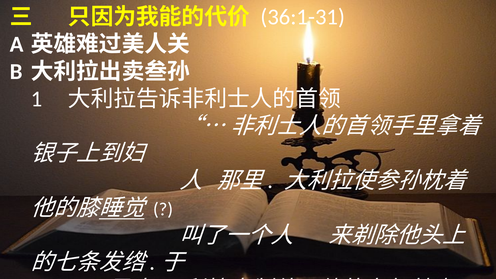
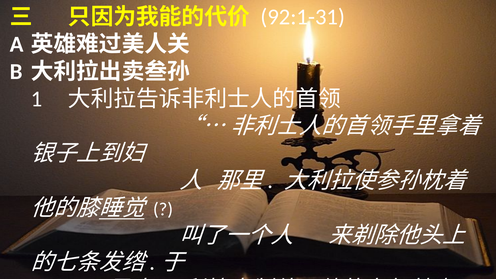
36:1-31: 36:1-31 -> 92:1-31
